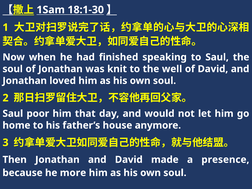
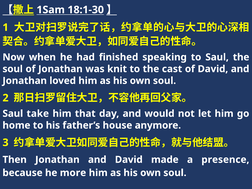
well: well -> cast
poor: poor -> take
